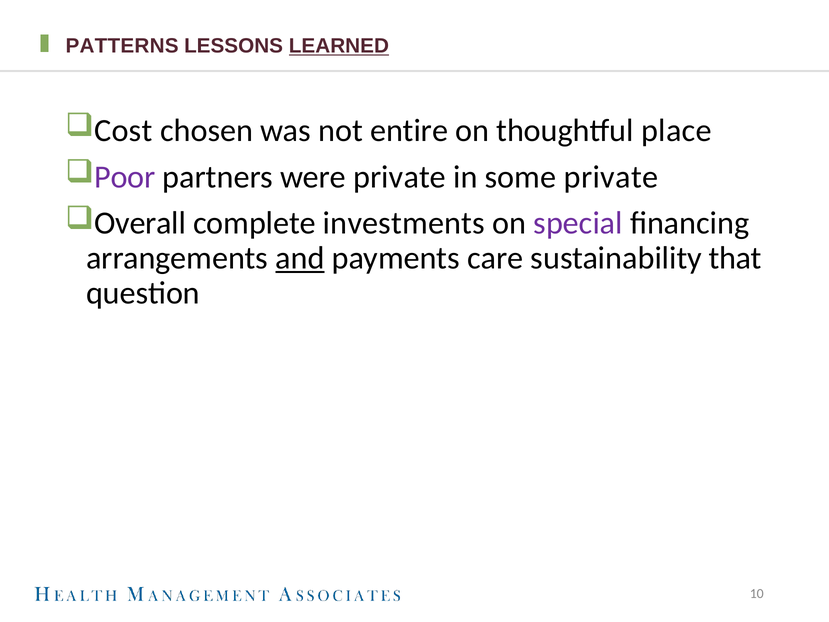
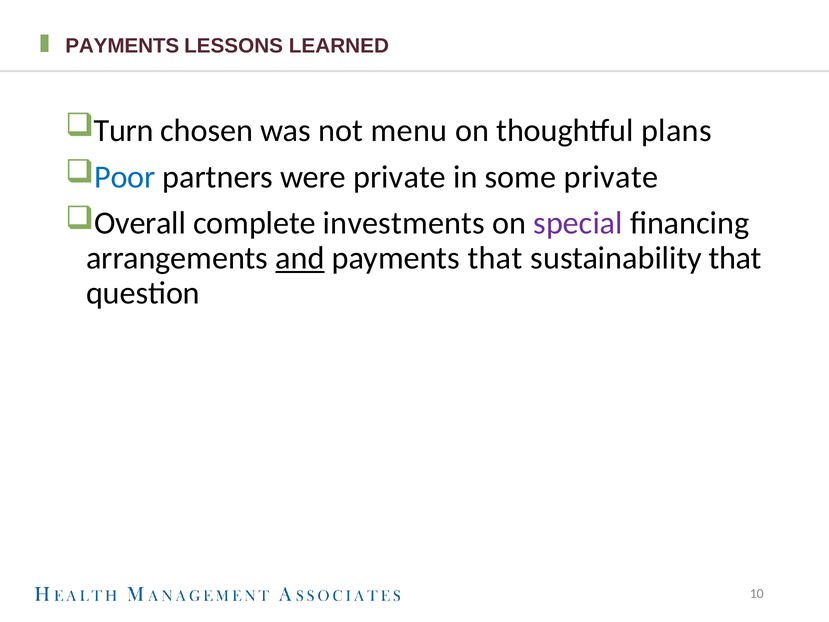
PATTERNS at (122, 46): PATTERNS -> PAYMENTS
LEARNED underline: present -> none
Cost: Cost -> Turn
entire: entire -> menu
place: place -> plans
Poor colour: purple -> blue
payments care: care -> that
